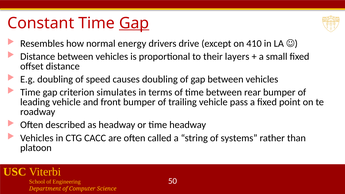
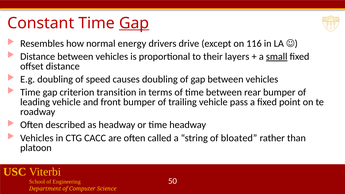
410: 410 -> 116
small underline: none -> present
simulates: simulates -> transition
systems: systems -> bloated
